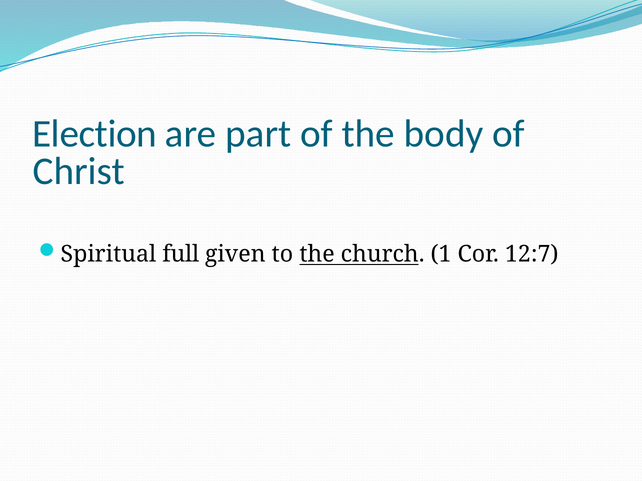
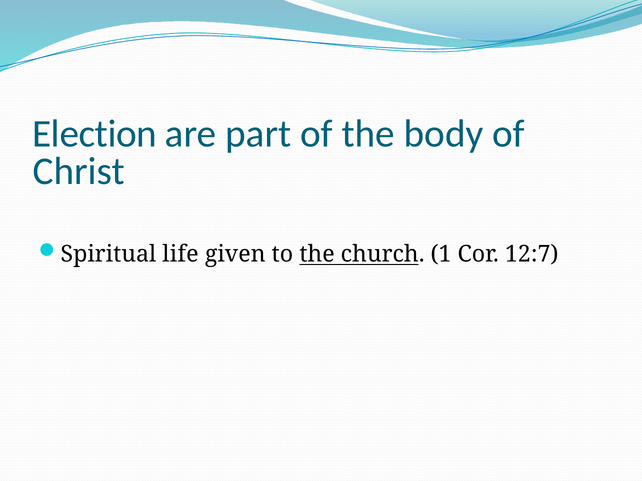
full: full -> life
